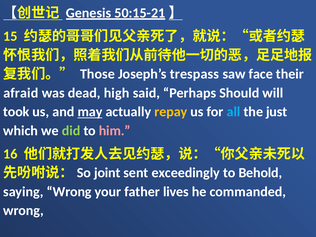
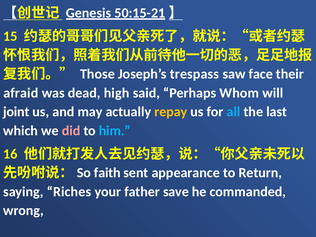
Should: Should -> Whom
took: took -> joint
may underline: present -> none
just: just -> last
did colour: light green -> pink
him colour: pink -> light blue
joint: joint -> faith
exceedingly: exceedingly -> appearance
Behold: Behold -> Return
saying Wrong: Wrong -> Riches
lives: lives -> save
